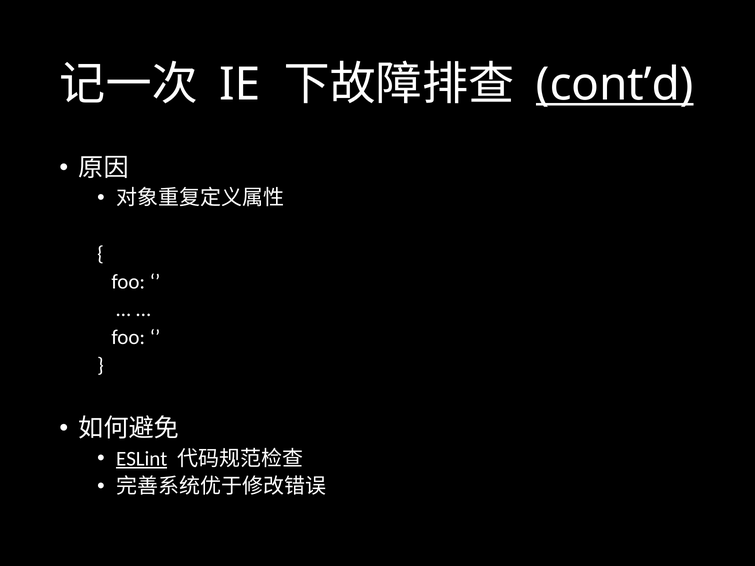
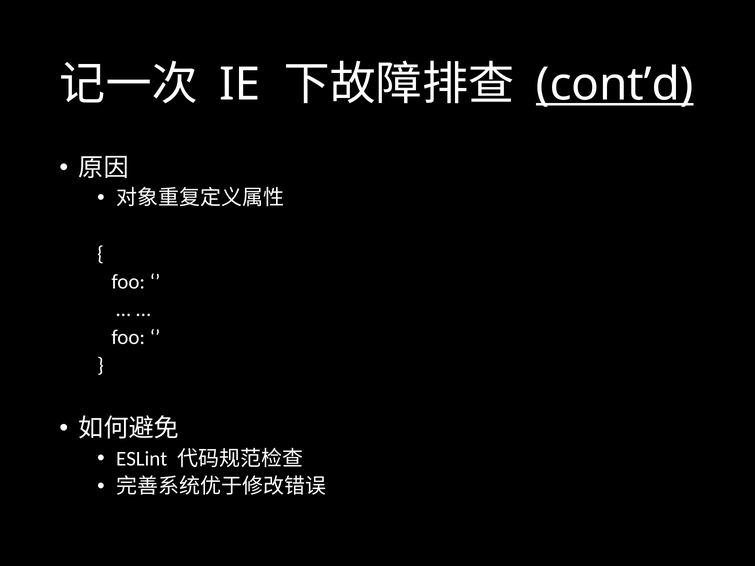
ESLint underline: present -> none
